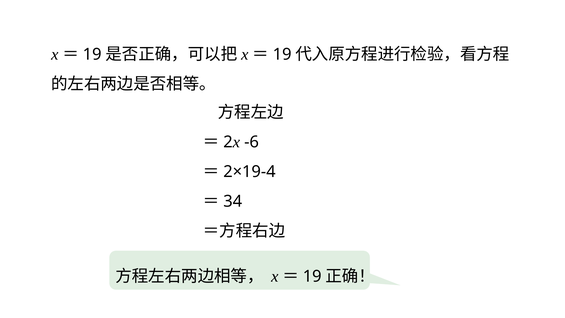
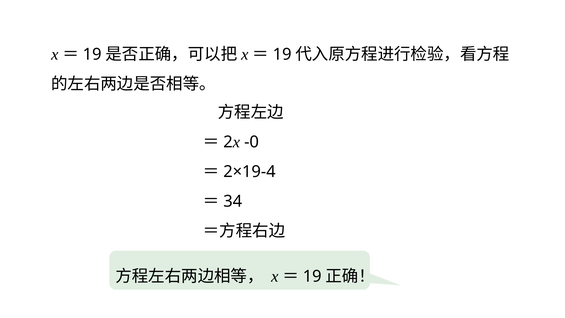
-6: -6 -> -0
